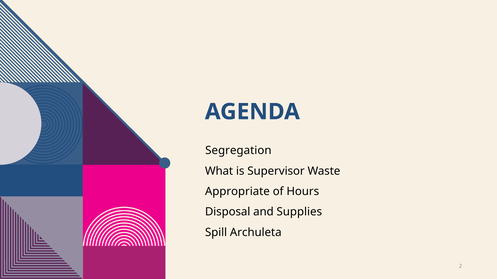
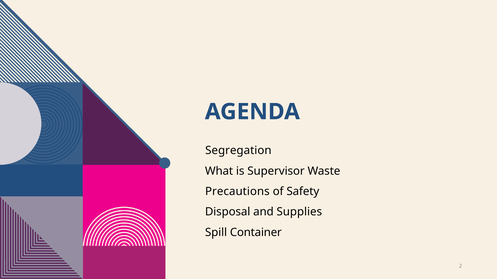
Appropriate: Appropriate -> Precautions
Hours: Hours -> Safety
Archuleta: Archuleta -> Container
